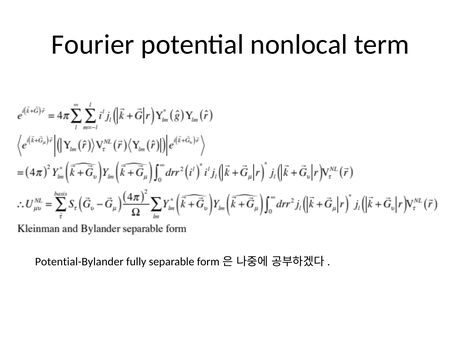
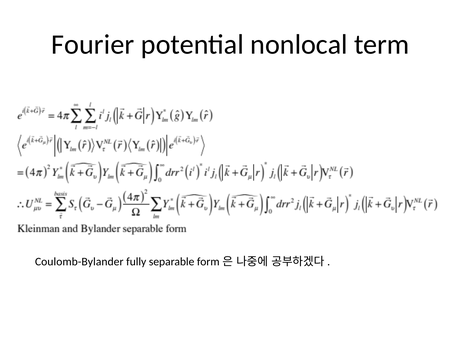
Potential-Bylander: Potential-Bylander -> Coulomb-Bylander
